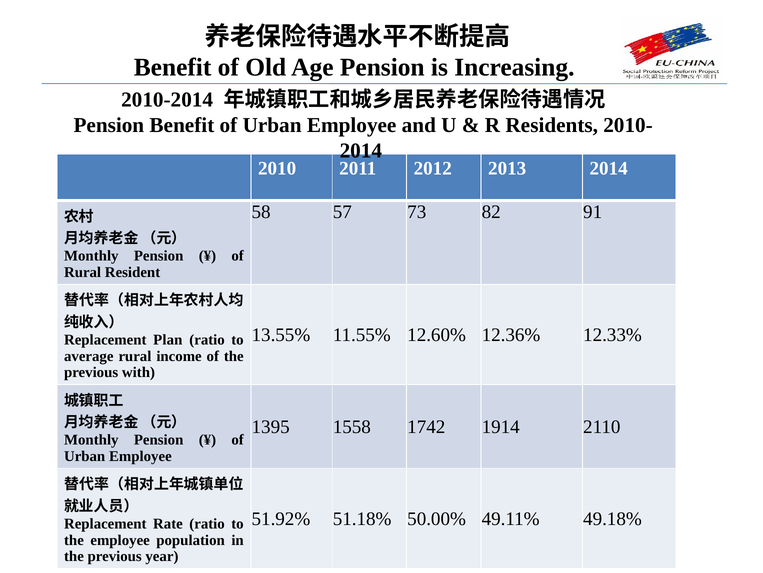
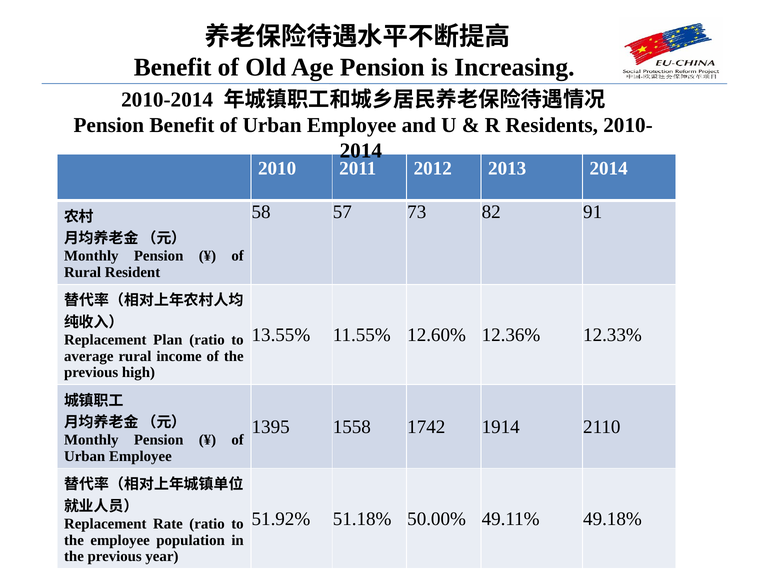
with: with -> high
